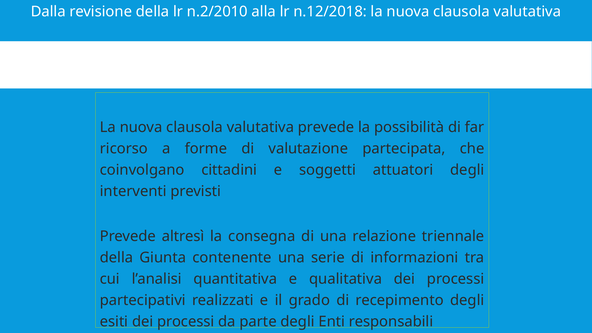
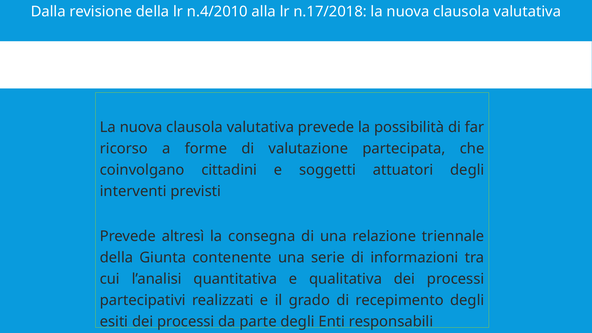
n.2/2010: n.2/2010 -> n.4/2010
n.12/2018: n.12/2018 -> n.17/2018
